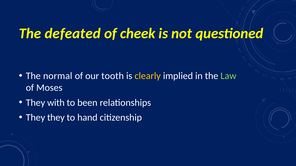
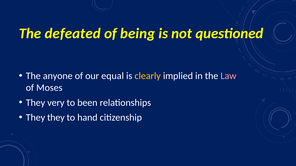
cheek: cheek -> being
normal: normal -> anyone
tooth: tooth -> equal
Law colour: light green -> pink
with: with -> very
